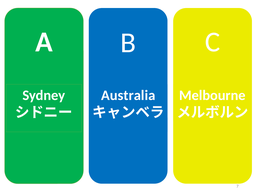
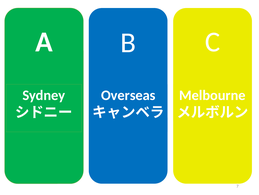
Australia: Australia -> Overseas
